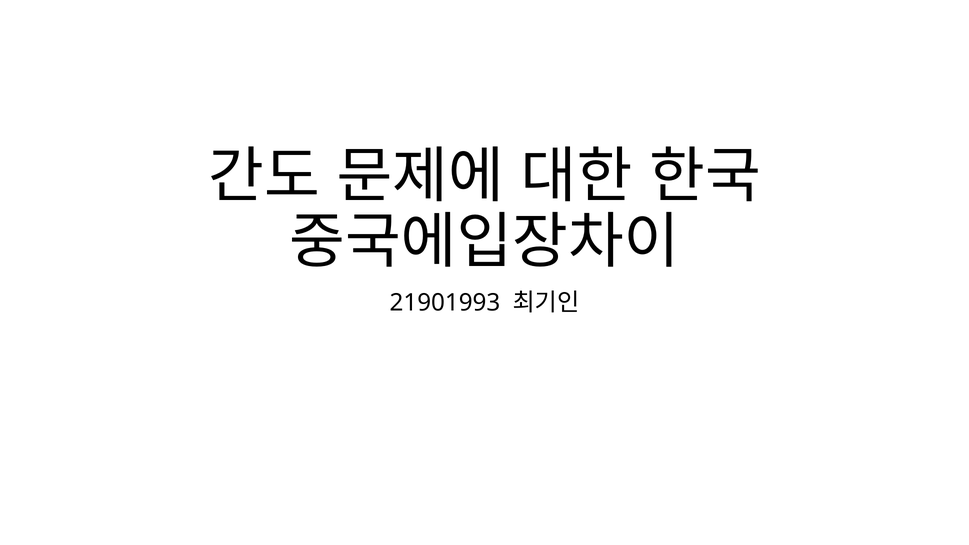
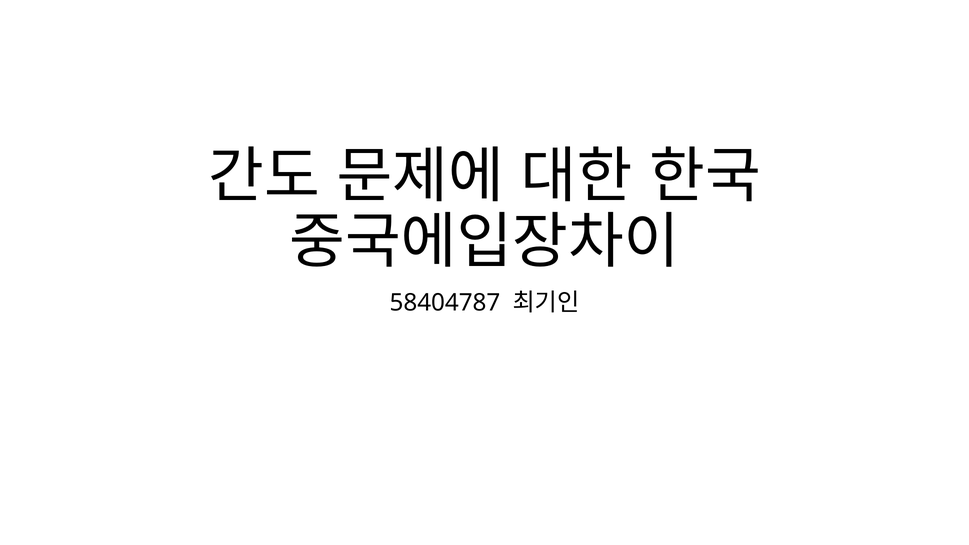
21901993: 21901993 -> 58404787
